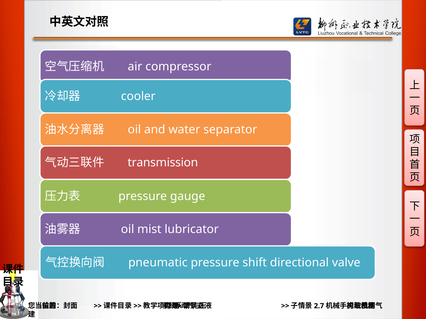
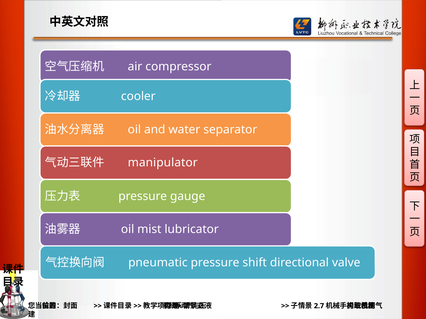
transmission: transmission -> manipulator
